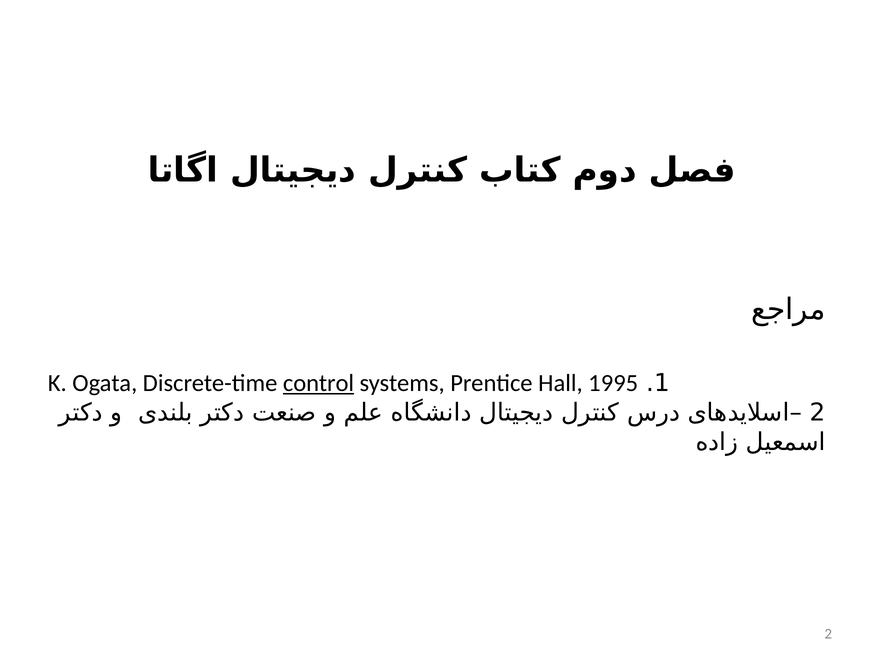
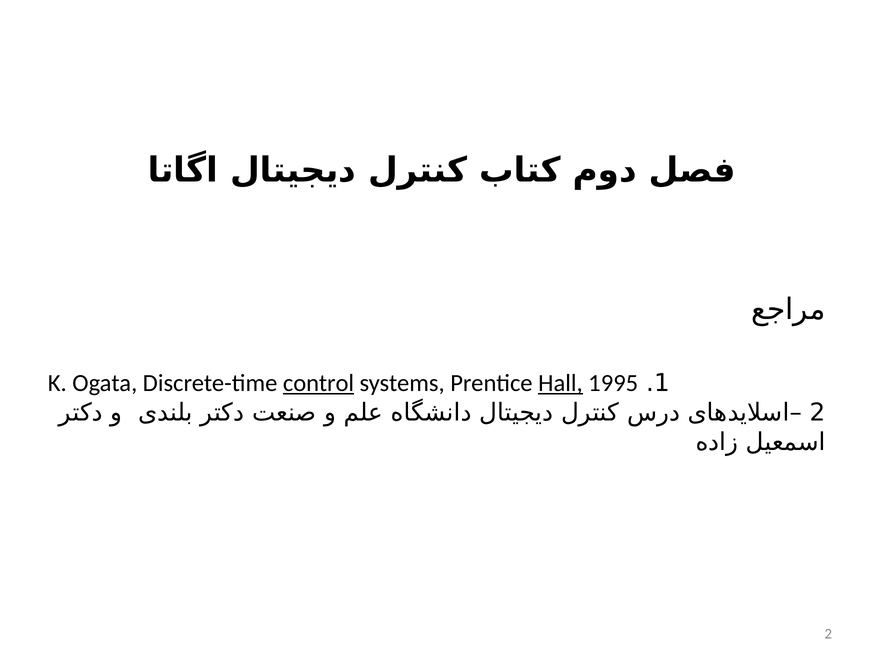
Hall underline: none -> present
